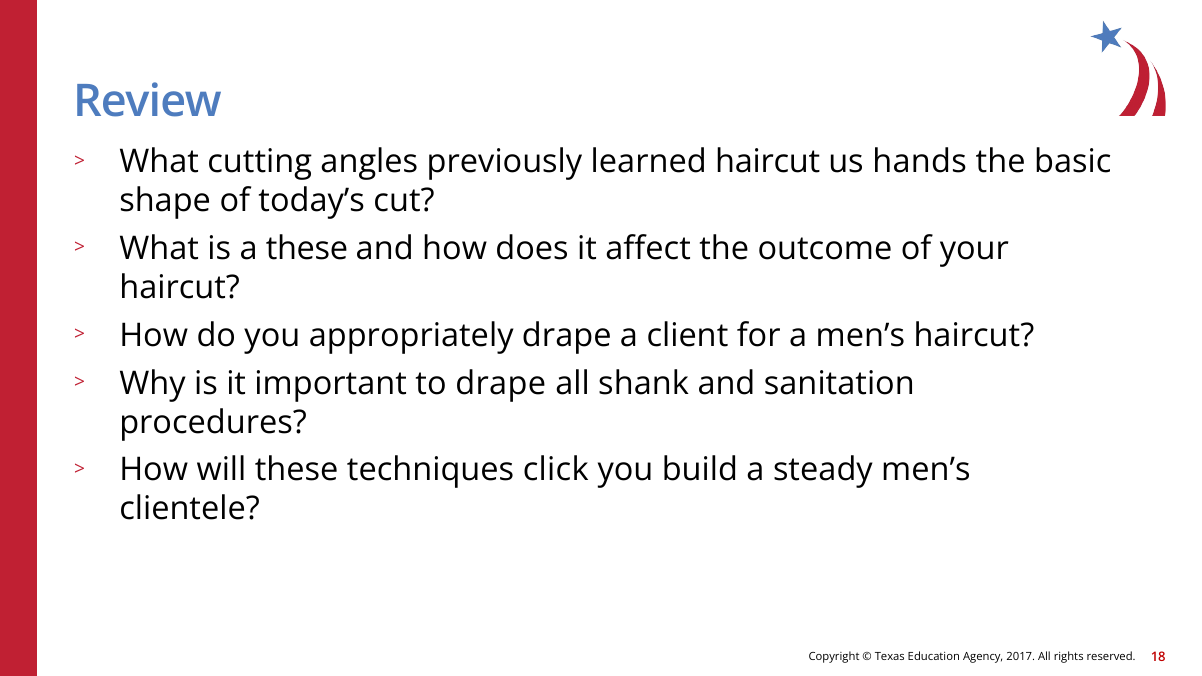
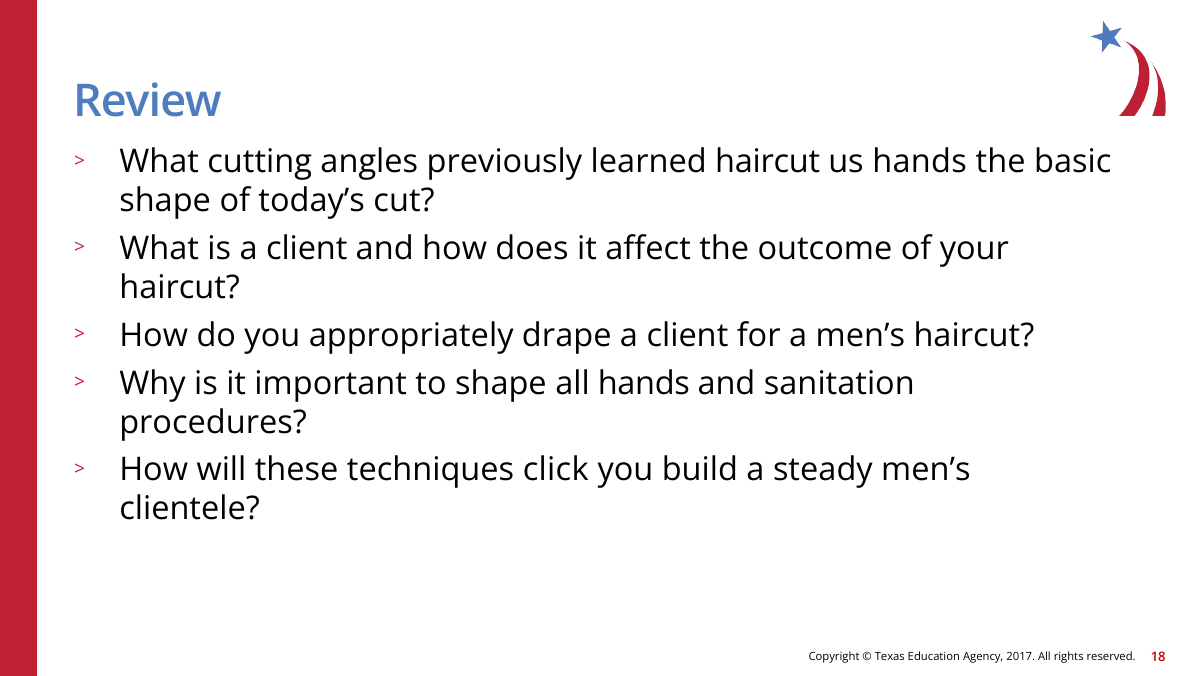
is a these: these -> client
to drape: drape -> shape
all shank: shank -> hands
